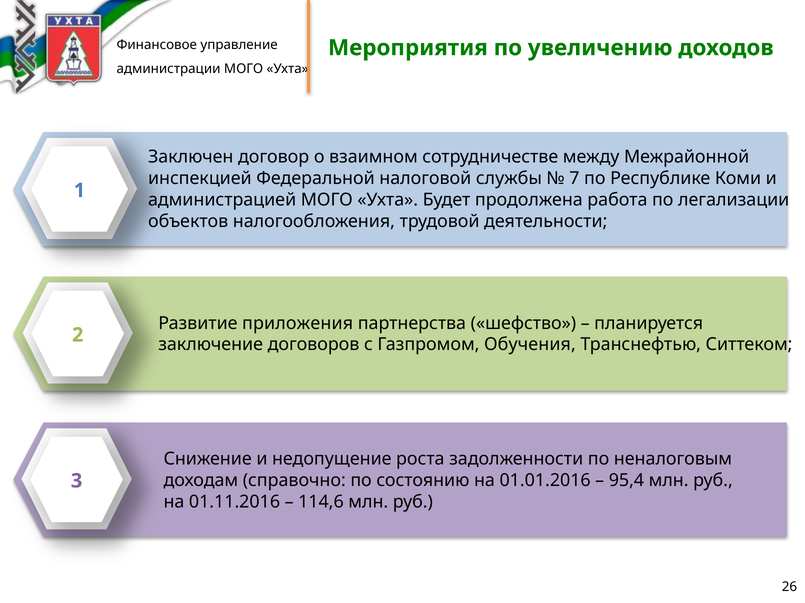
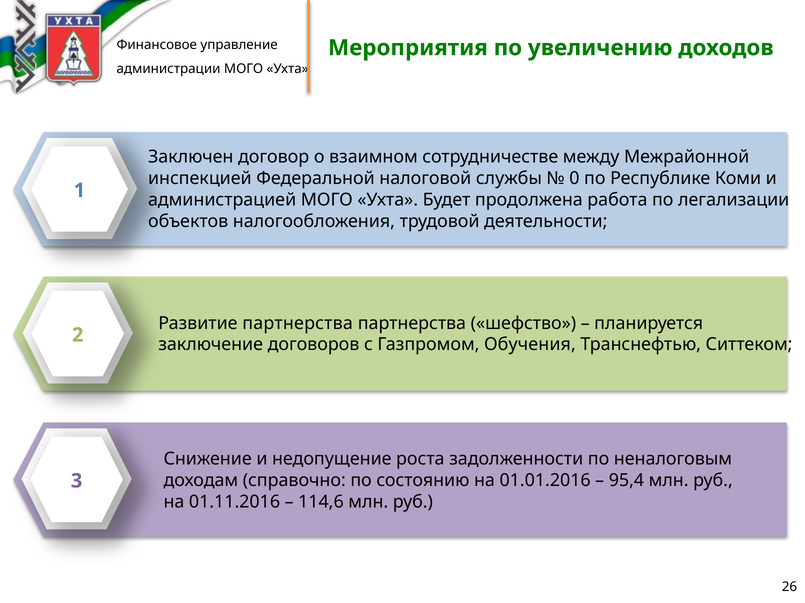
7: 7 -> 0
приложения at (298, 324): приложения -> партнерства
